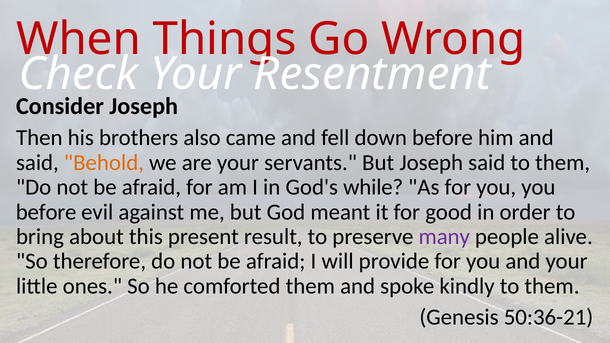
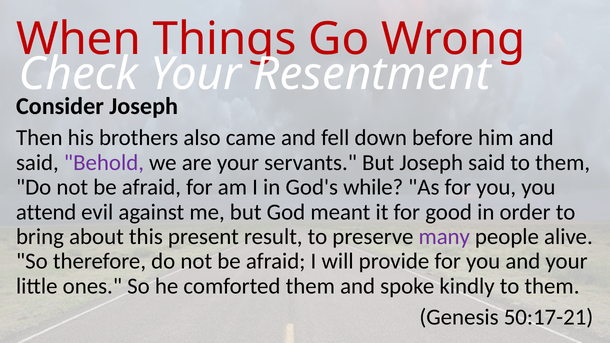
Behold colour: orange -> purple
before at (46, 212): before -> attend
50:36-21: 50:36-21 -> 50:17-21
